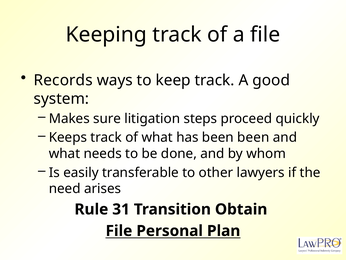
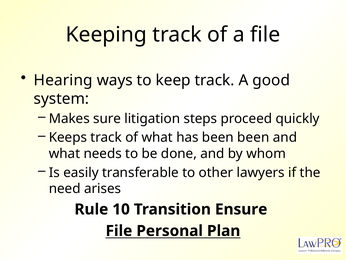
Records: Records -> Hearing
31: 31 -> 10
Obtain: Obtain -> Ensure
